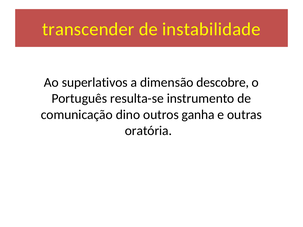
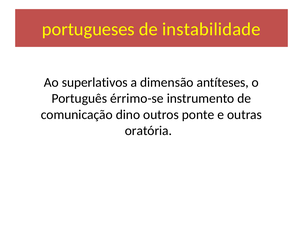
transcender: transcender -> portugueses
descobre: descobre -> antíteses
resulta-se: resulta-se -> érrimo-se
ganha: ganha -> ponte
